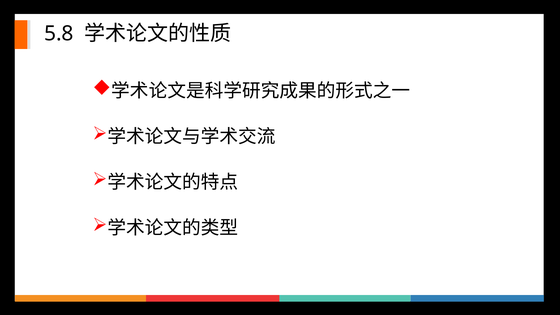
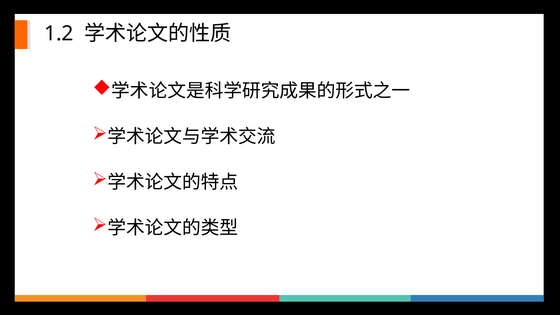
5.8: 5.8 -> 1.2
